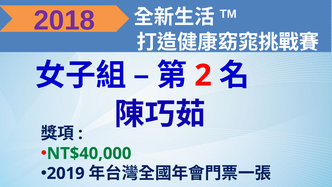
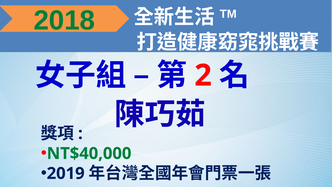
2018 colour: purple -> green
